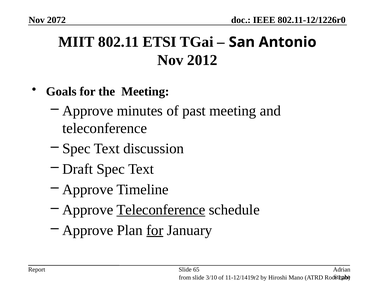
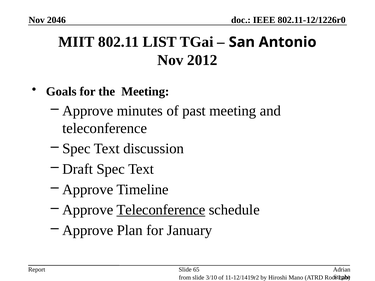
2072: 2072 -> 2046
ETSI: ETSI -> LIST
for at (155, 230) underline: present -> none
